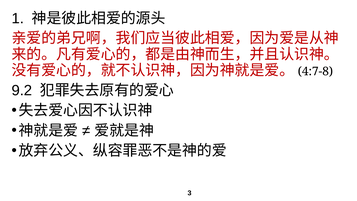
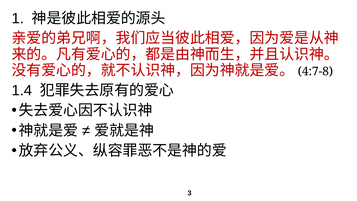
9.2: 9.2 -> 1.4
